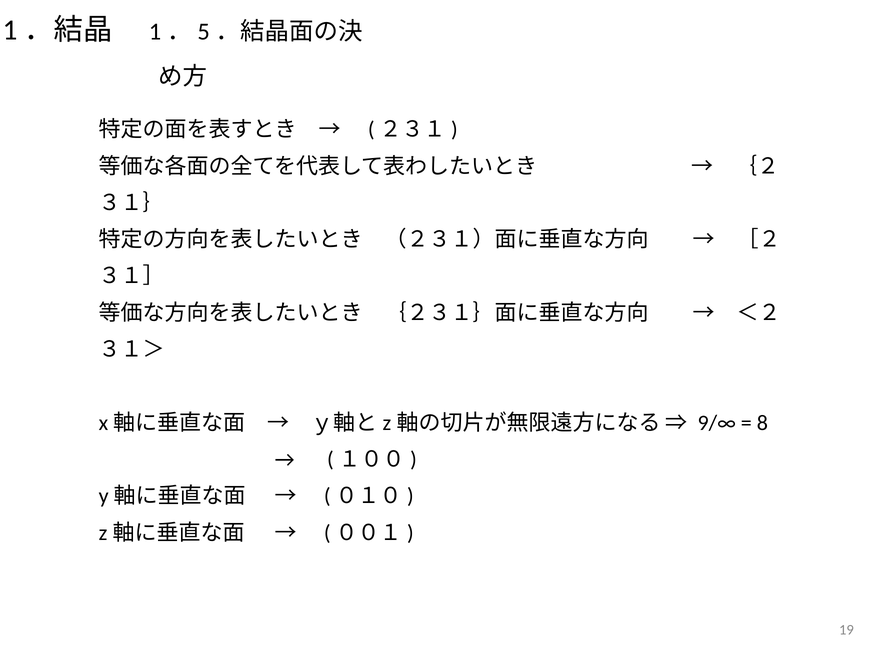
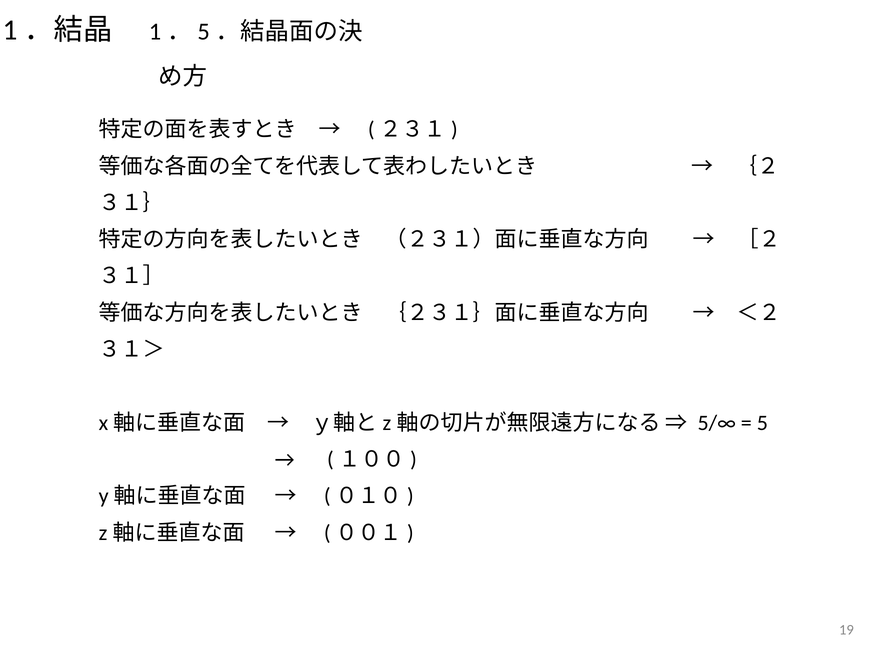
9/∞: 9/∞ -> 5/∞
8: 8 -> 5
